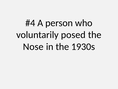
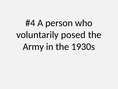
Nose: Nose -> Army
